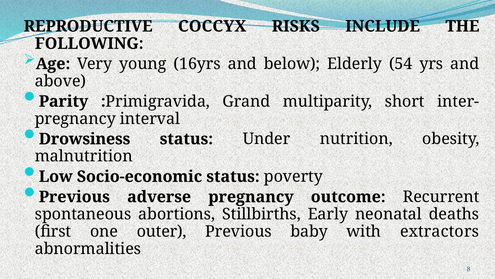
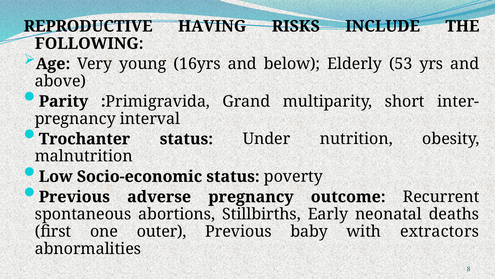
COCCYX: COCCYX -> HAVING
54: 54 -> 53
Drowsiness: Drowsiness -> Trochanter
